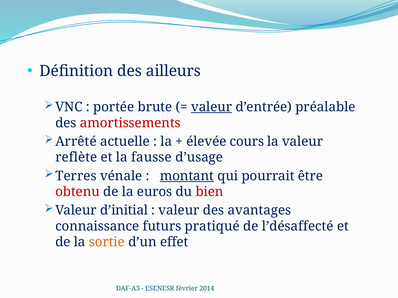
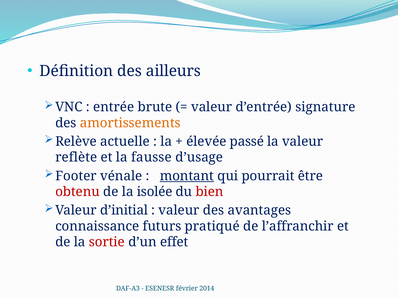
portée: portée -> entrée
valeur at (212, 107) underline: present -> none
préalable: préalable -> signature
amortissements colour: red -> orange
Arrêté: Arrêté -> Relève
cours: cours -> passé
Terres: Terres -> Footer
euros: euros -> isolée
l’désaffecté: l’désaffecté -> l’affranchir
sortie colour: orange -> red
